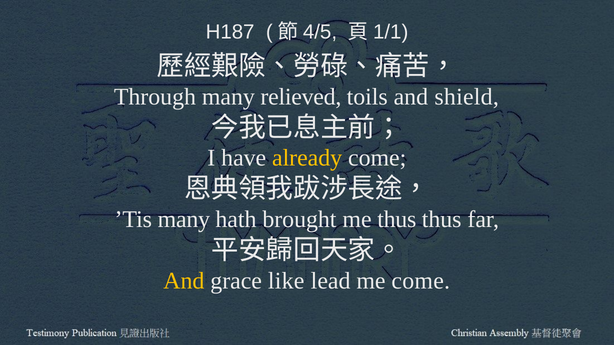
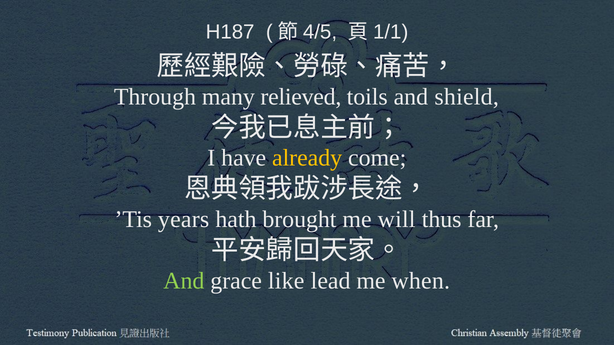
’Tis many: many -> years
me thus: thus -> will
And at (184, 281) colour: yellow -> light green
me come: come -> when
